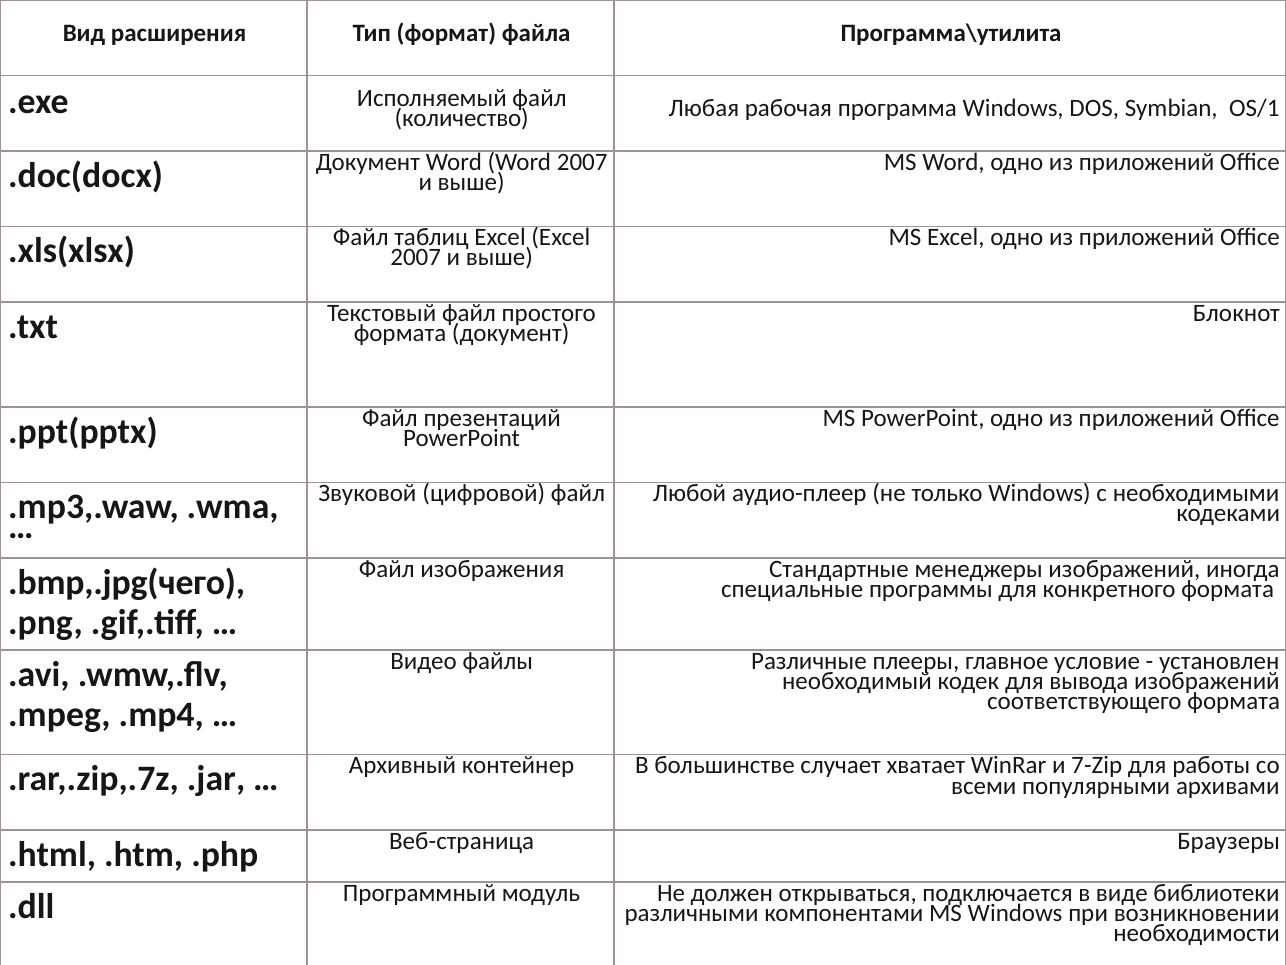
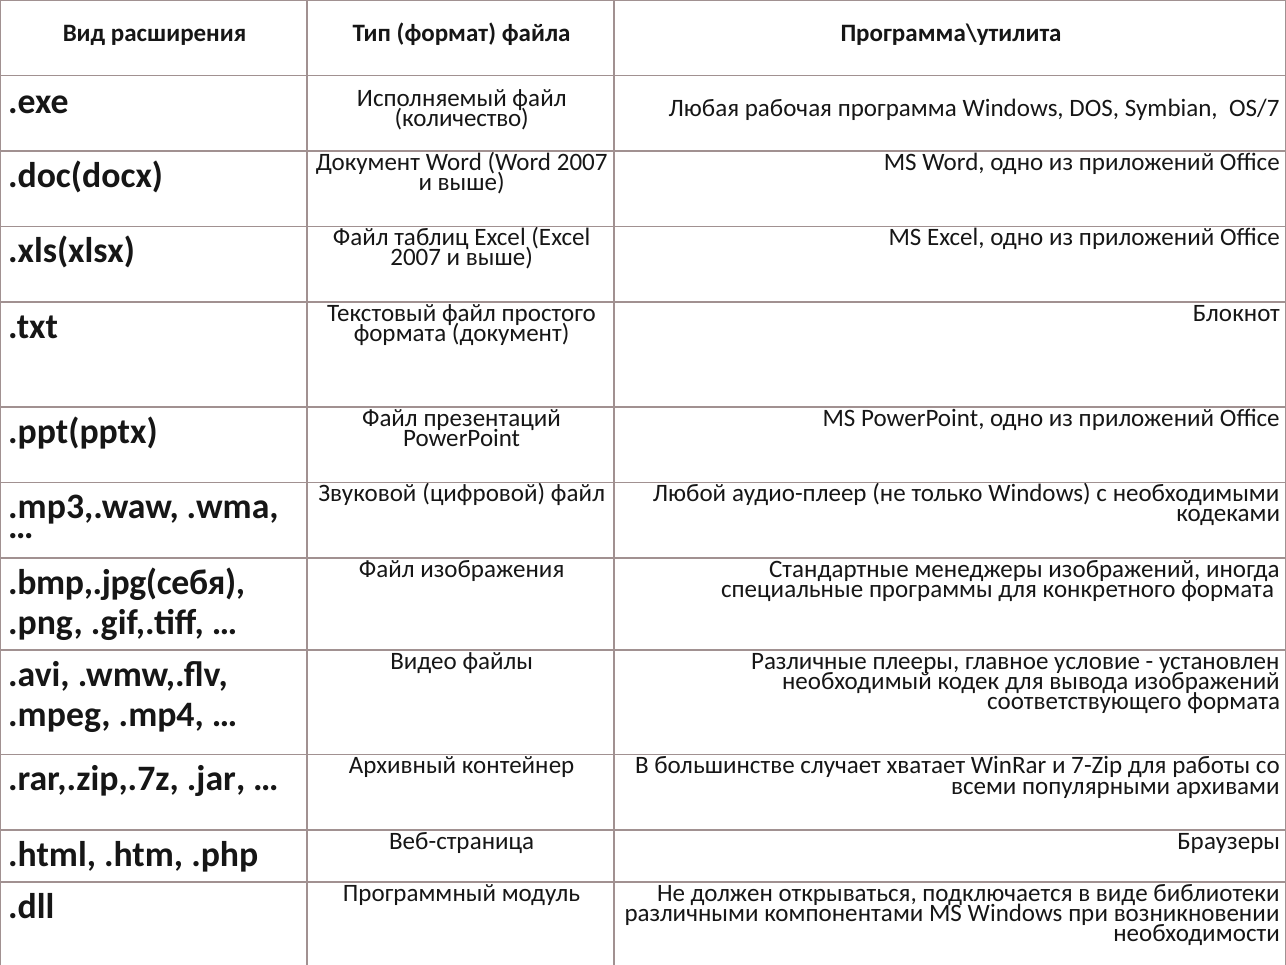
OS/1: OS/1 -> OS/7
.bmp,.jpg(чего: .bmp,.jpg(чего -> .bmp,.jpg(себя
